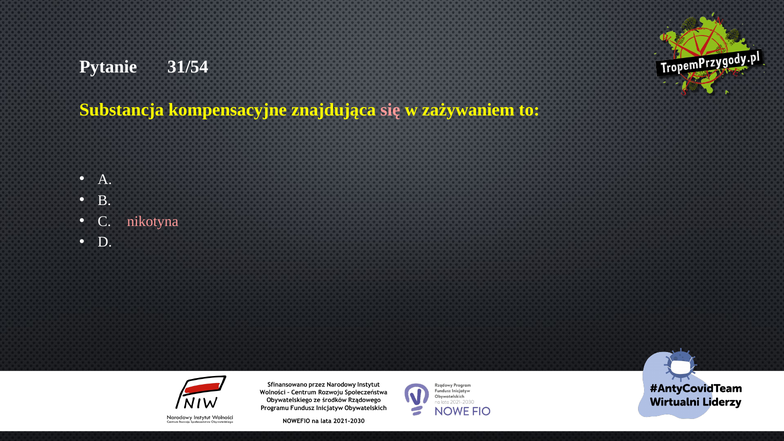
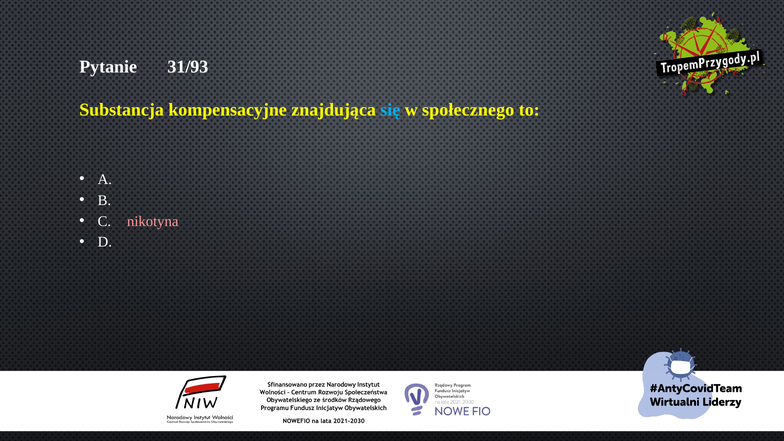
31/54: 31/54 -> 31/93
się colour: pink -> light blue
zażywaniem: zażywaniem -> społecznego
